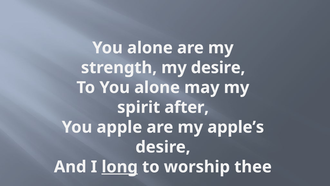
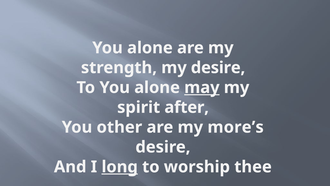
may underline: none -> present
apple: apple -> other
apple’s: apple’s -> more’s
